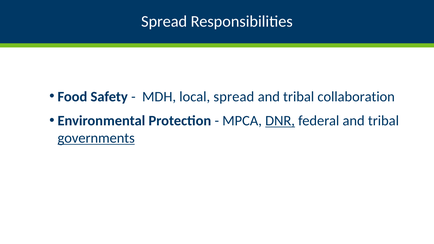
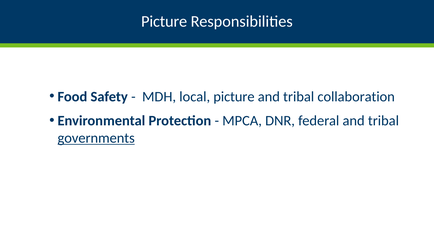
Spread at (164, 22): Spread -> Picture
local spread: spread -> picture
DNR underline: present -> none
